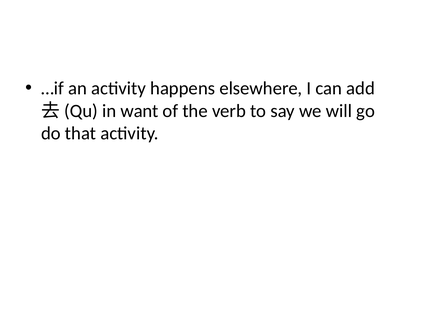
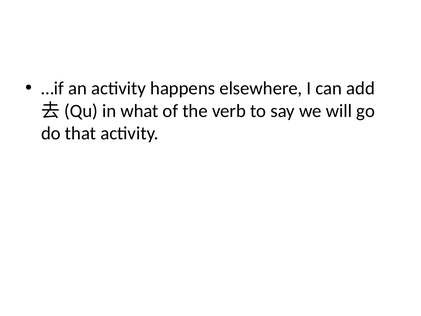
want: want -> what
